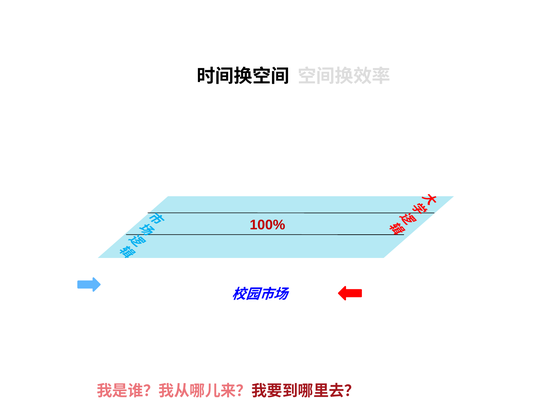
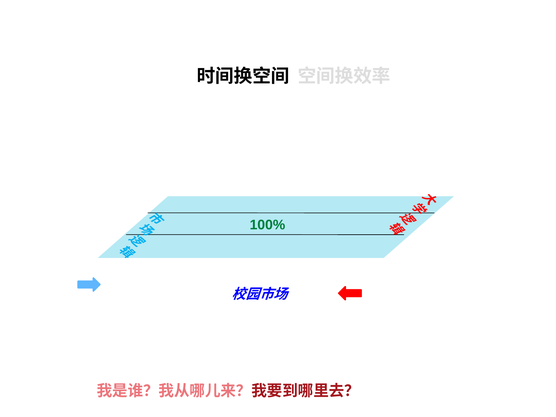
100% colour: red -> green
